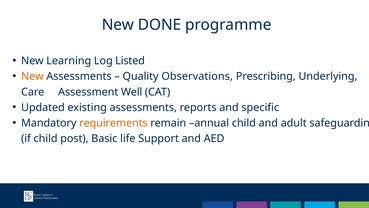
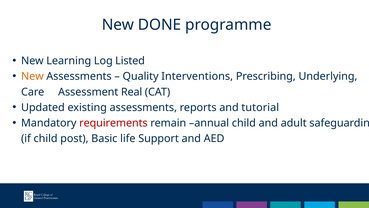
Observations: Observations -> Interventions
Well: Well -> Real
specific: specific -> tutorial
requirements colour: orange -> red
